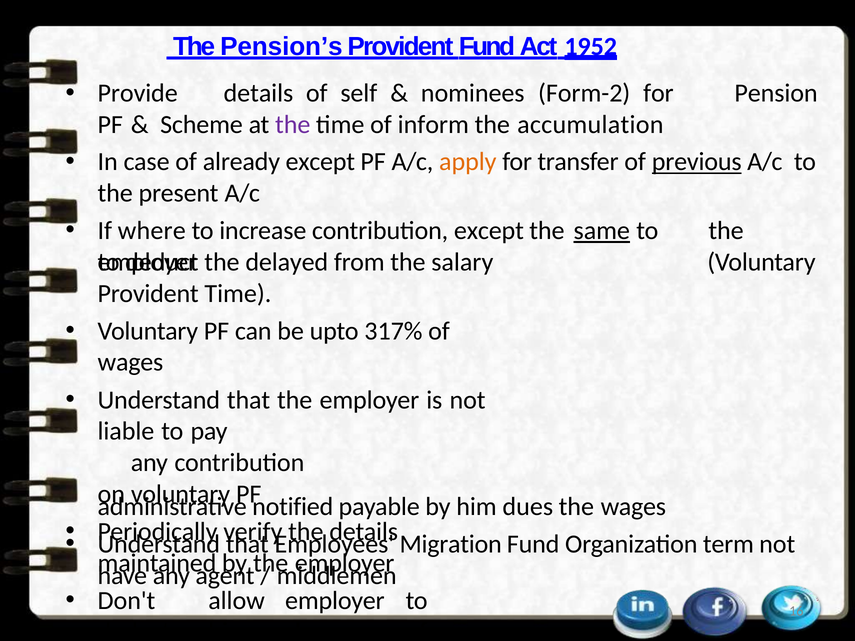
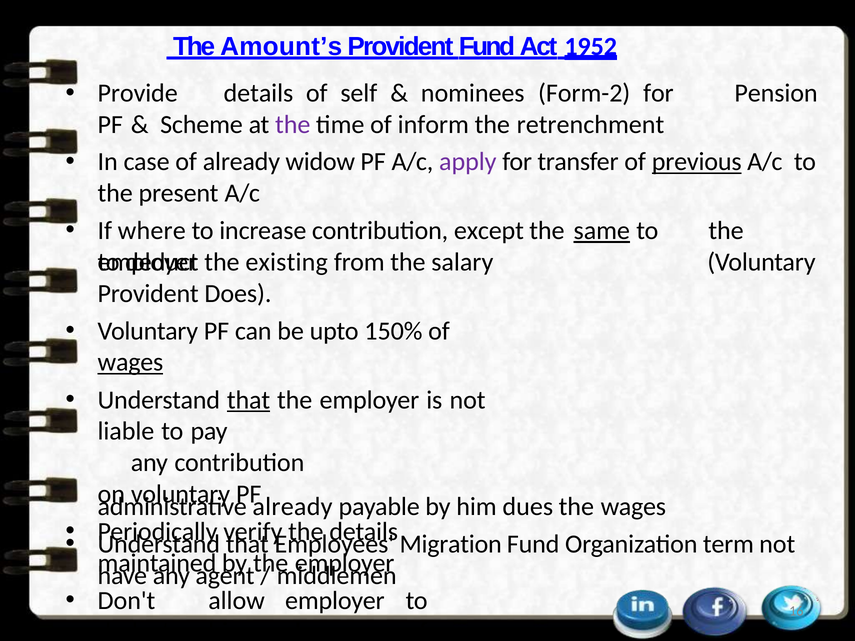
Pension’s: Pension’s -> Amount’s
accumulation: accumulation -> retrenchment
already except: except -> widow
apply colour: orange -> purple
delayed: delayed -> existing
Provident Time: Time -> Does
317%: 317% -> 150%
wages at (130, 362) underline: none -> present
that at (249, 400) underline: none -> present
notified at (293, 507): notified -> already
